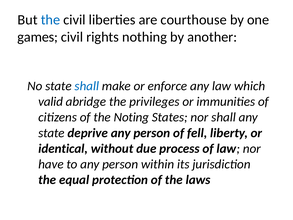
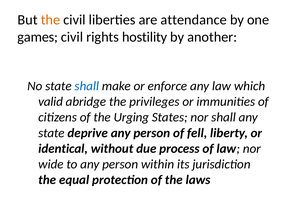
the at (50, 20) colour: blue -> orange
courthouse: courthouse -> attendance
nothing: nothing -> hostility
Noting: Noting -> Urging
have: have -> wide
